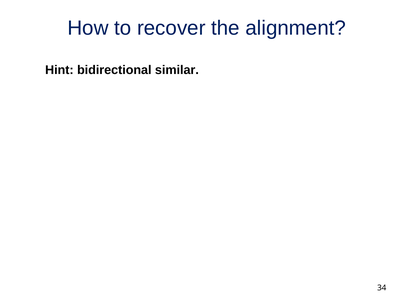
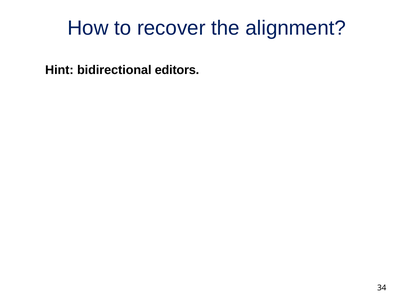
similar: similar -> editors
